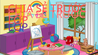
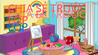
LỚP at (18, 27) colour: purple -> blue
